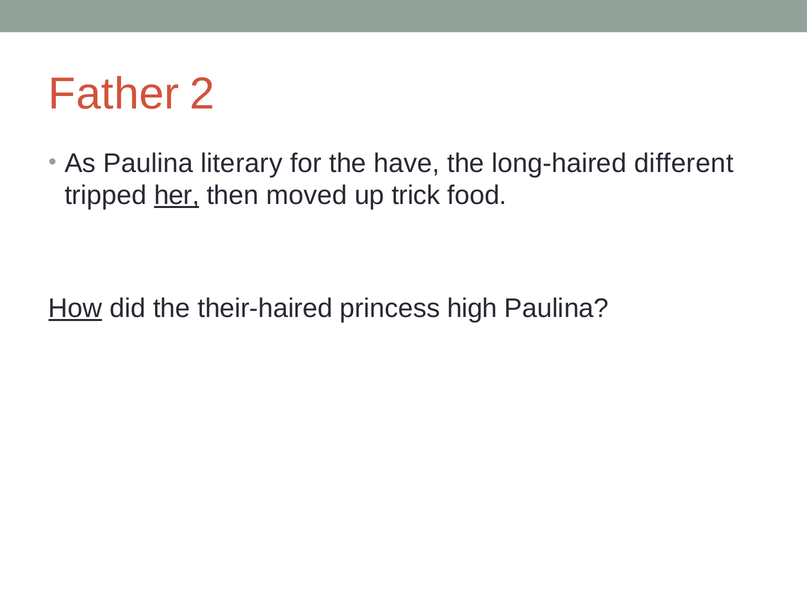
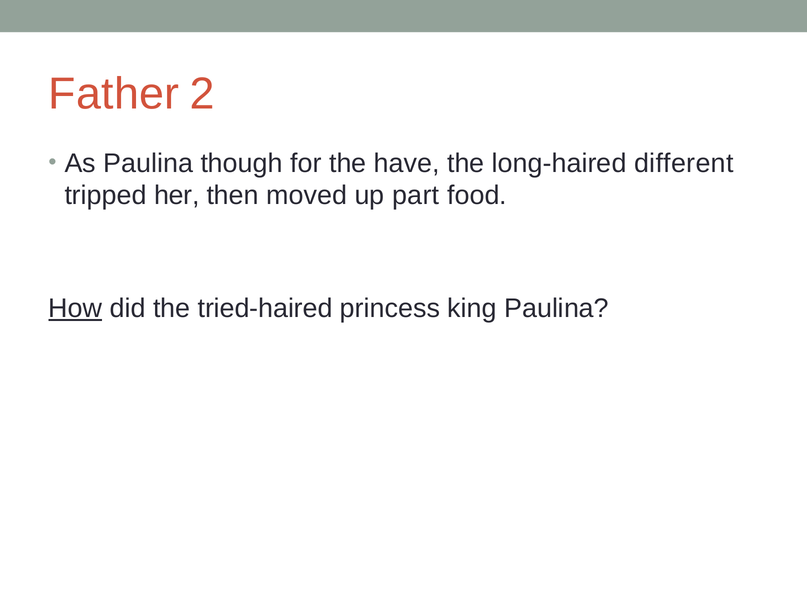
literary: literary -> though
her underline: present -> none
trick: trick -> part
their-haired: their-haired -> tried-haired
high: high -> king
